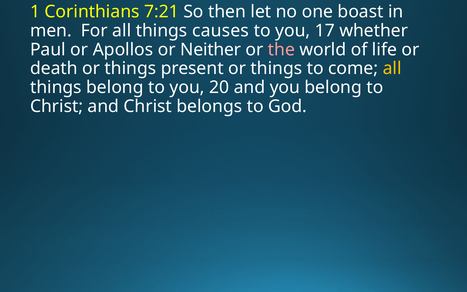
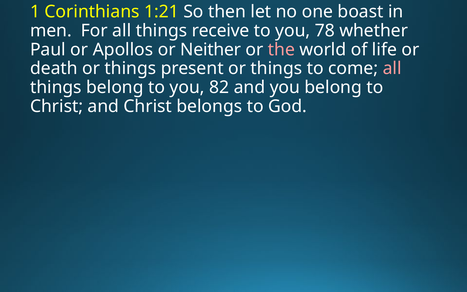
7:21: 7:21 -> 1:21
causes: causes -> receive
17: 17 -> 78
all at (392, 69) colour: yellow -> pink
20: 20 -> 82
